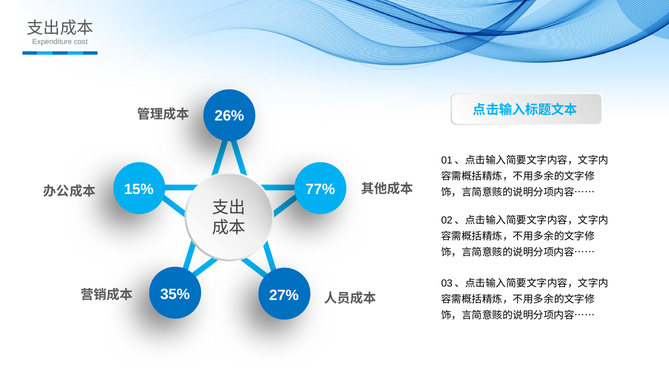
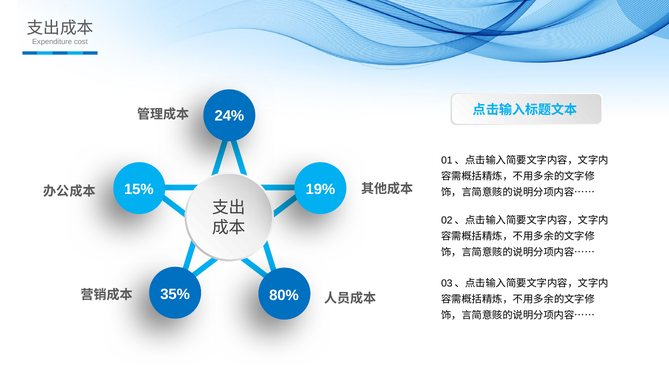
26%: 26% -> 24%
77%: 77% -> 19%
27%: 27% -> 80%
